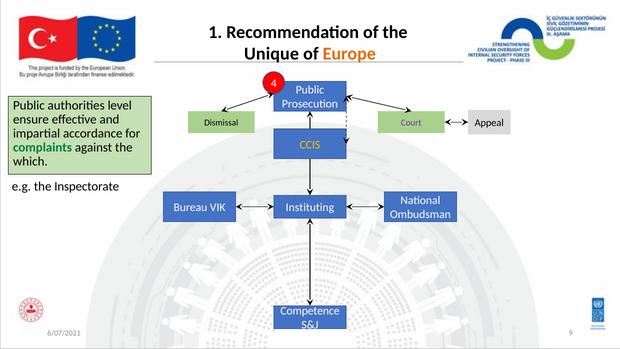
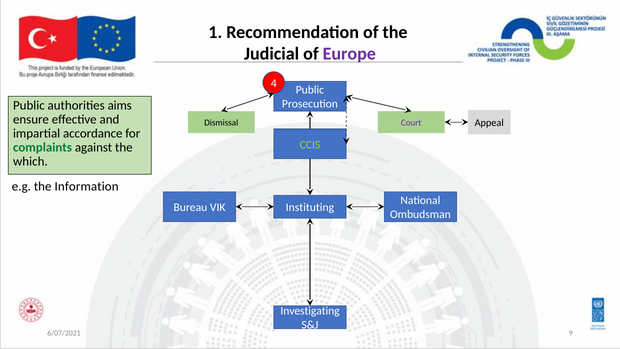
Unique: Unique -> Judicial
Europe colour: orange -> purple
level: level -> aims
CCIS colour: yellow -> light green
Inspectorate: Inspectorate -> Information
Competence: Competence -> Investigating
